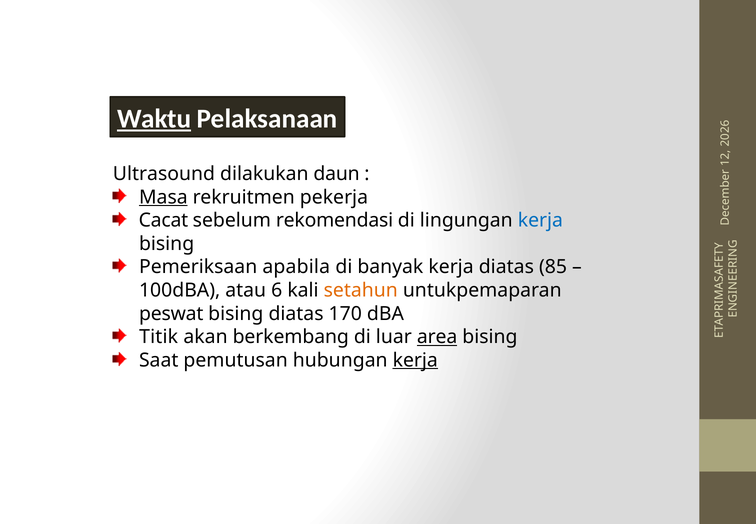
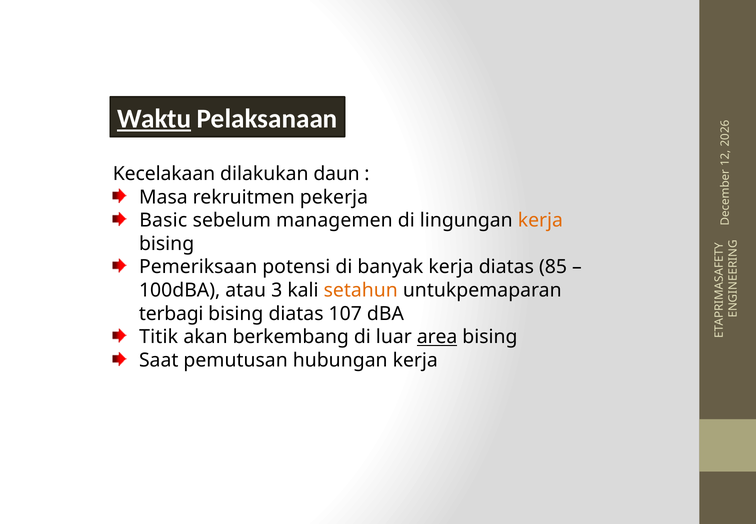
Ultrasound: Ultrasound -> Kecelakaan
Masa underline: present -> none
Cacat: Cacat -> Basic
rekomendasi: rekomendasi -> managemen
kerja at (540, 220) colour: blue -> orange
apabila: apabila -> potensi
atau 6: 6 -> 3
peswat: peswat -> terbagi
170: 170 -> 107
kerja at (415, 360) underline: present -> none
